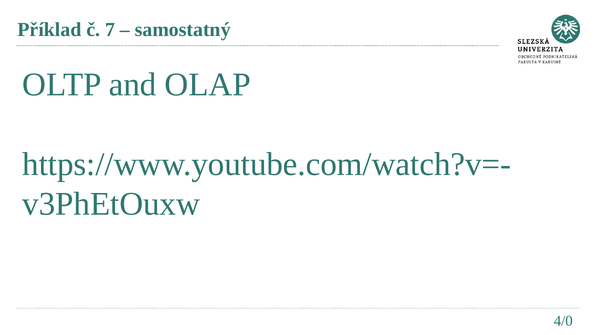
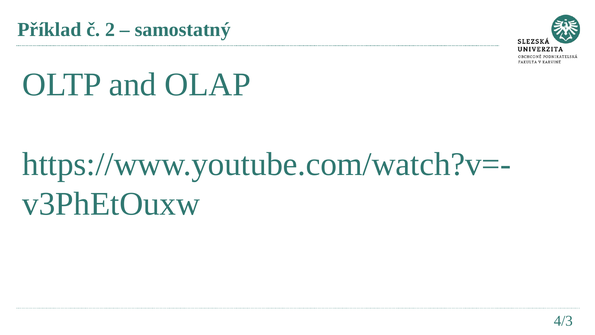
7: 7 -> 2
4/0: 4/0 -> 4/3
